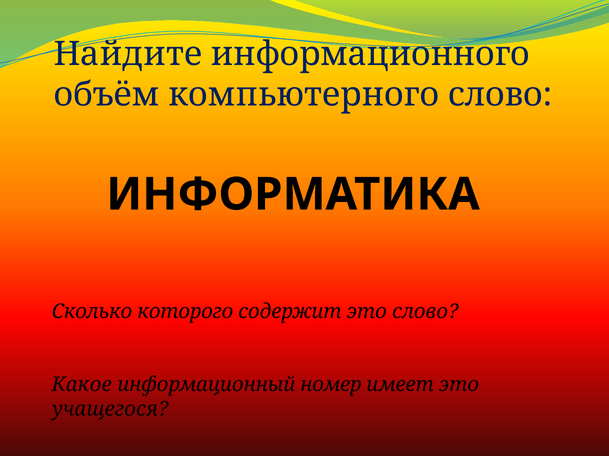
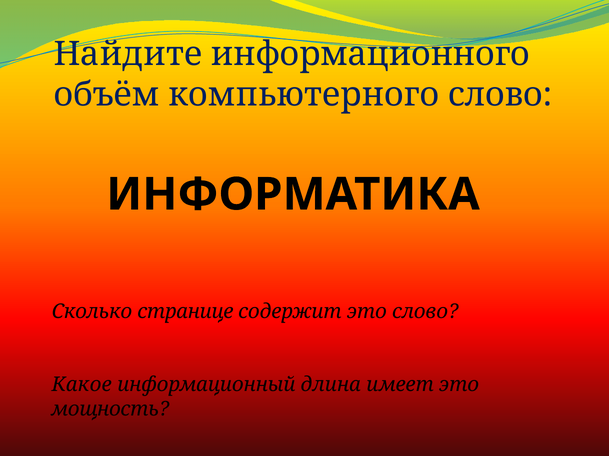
которого: которого -> странице
номер: номер -> длина
учащегося: учащегося -> мощность
